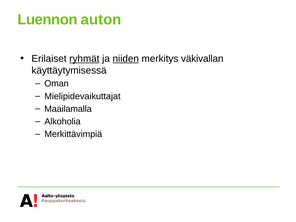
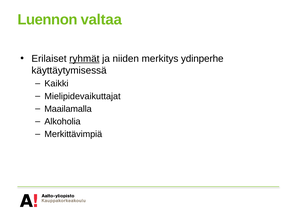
auton: auton -> valtaa
niiden underline: present -> none
väkivallan: väkivallan -> ydinperhe
Oman: Oman -> Kaikki
